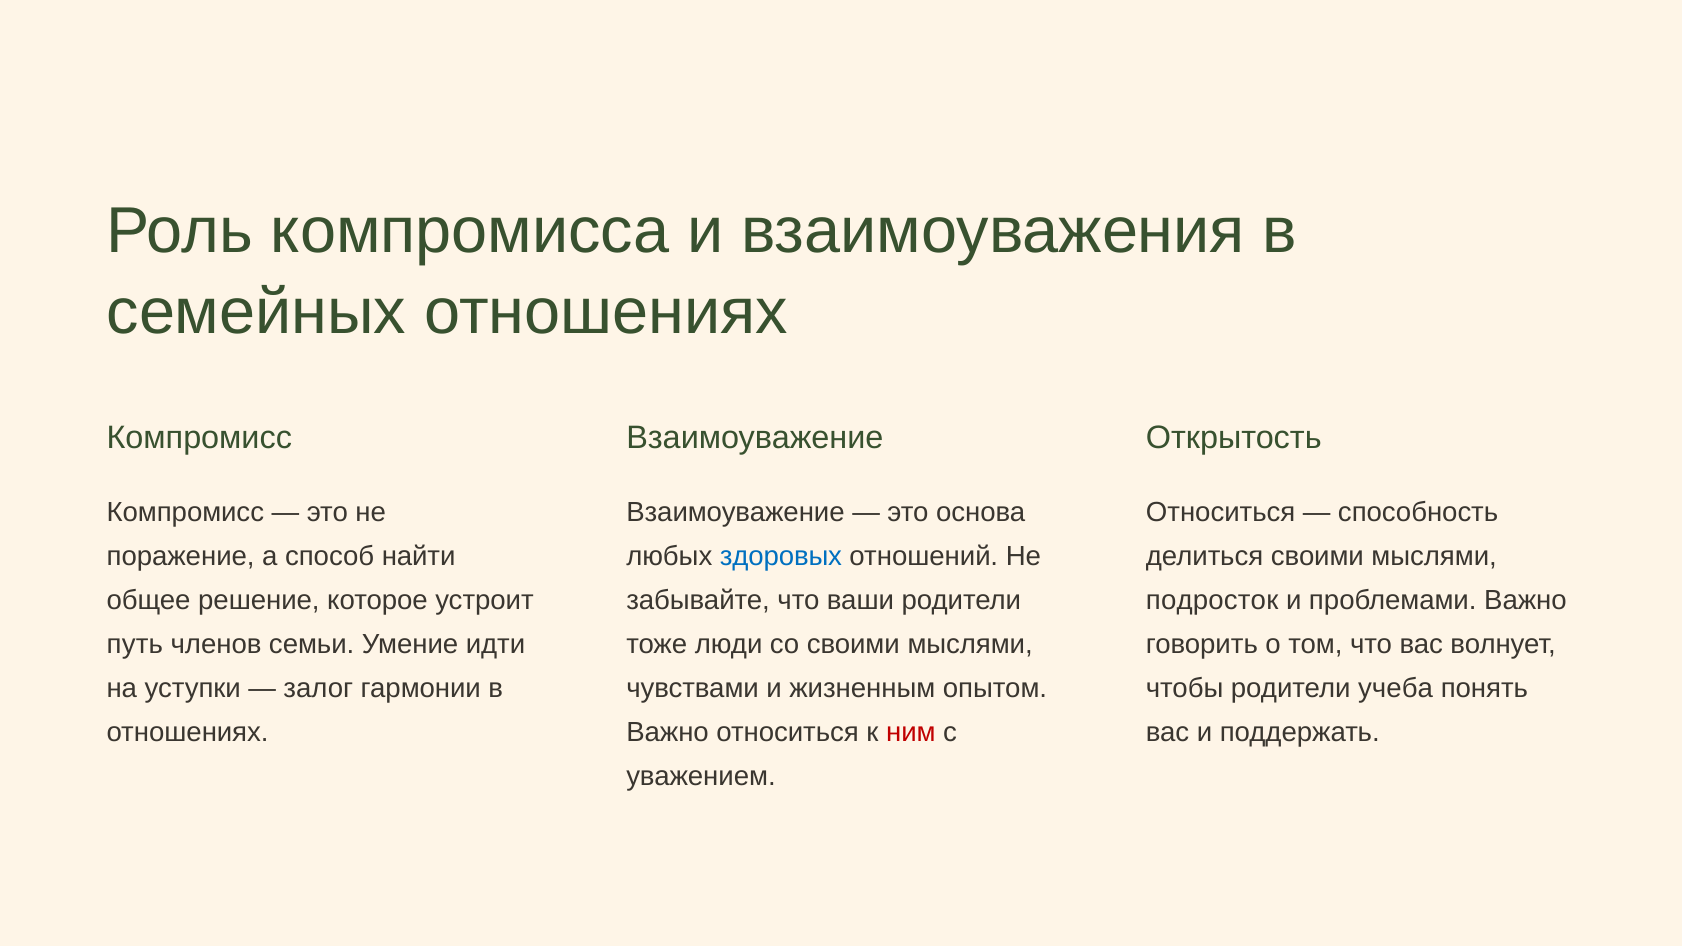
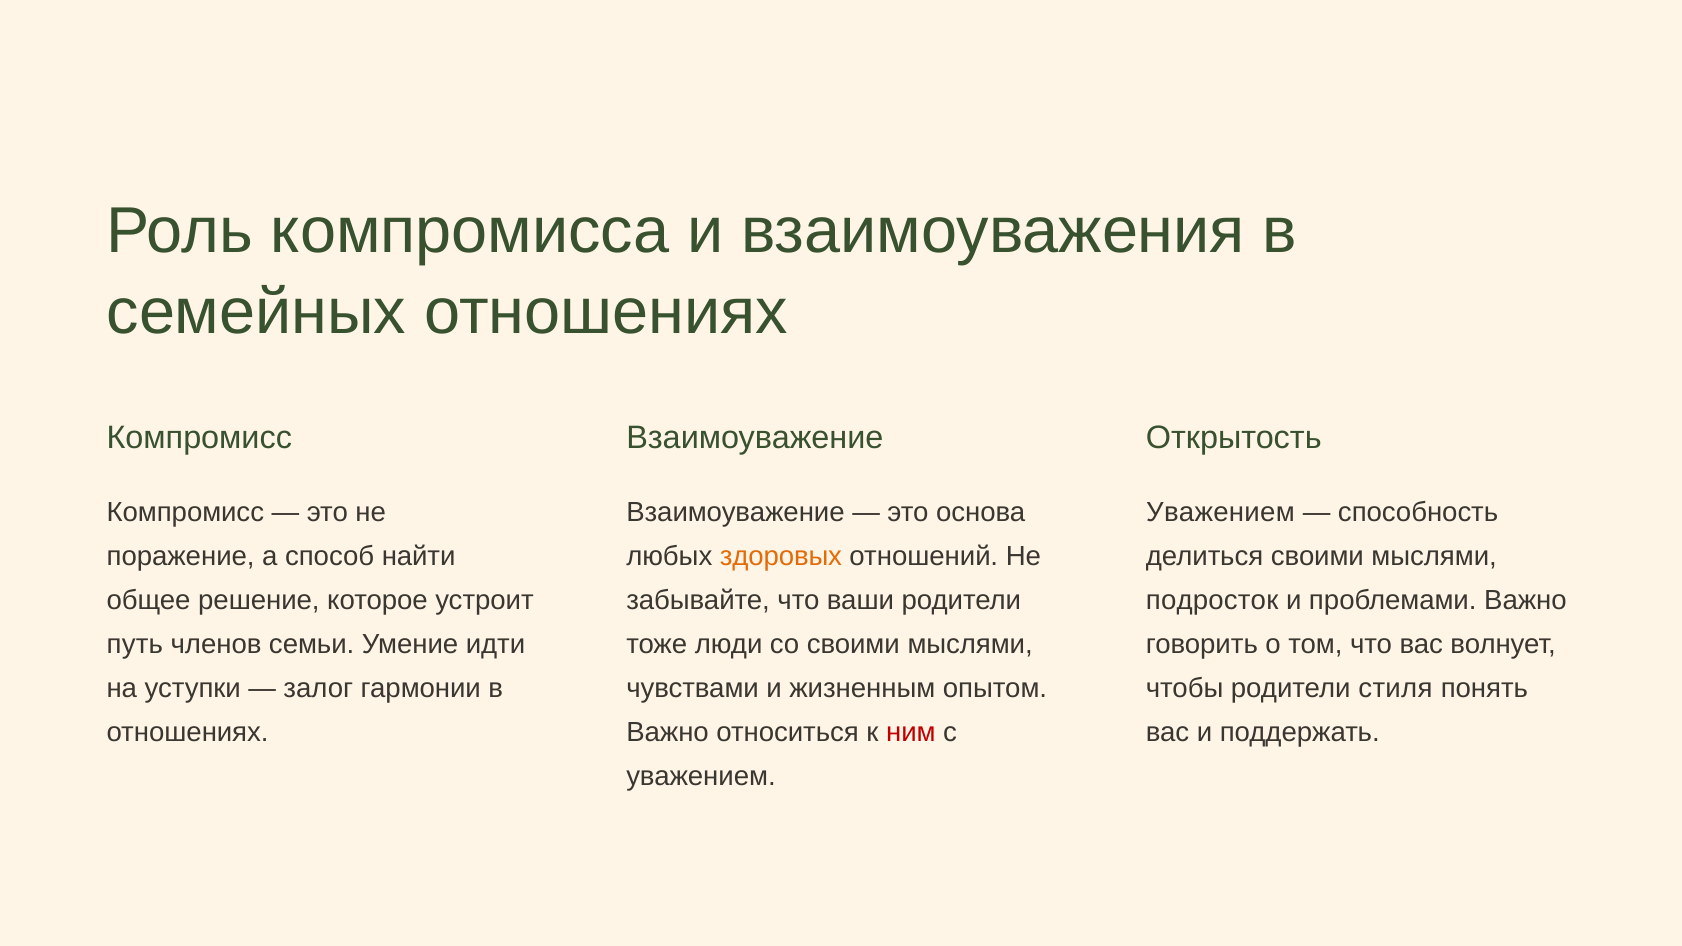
Относиться at (1221, 512): Относиться -> Уважением
здоровых colour: blue -> orange
учеба: учеба -> стиля
